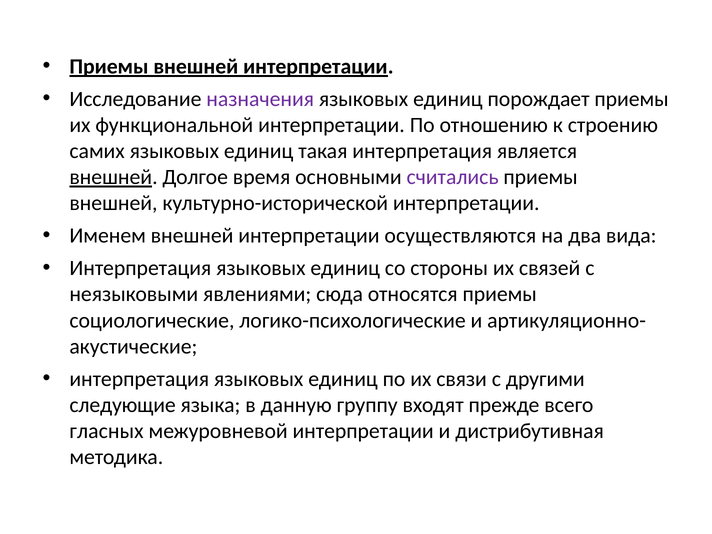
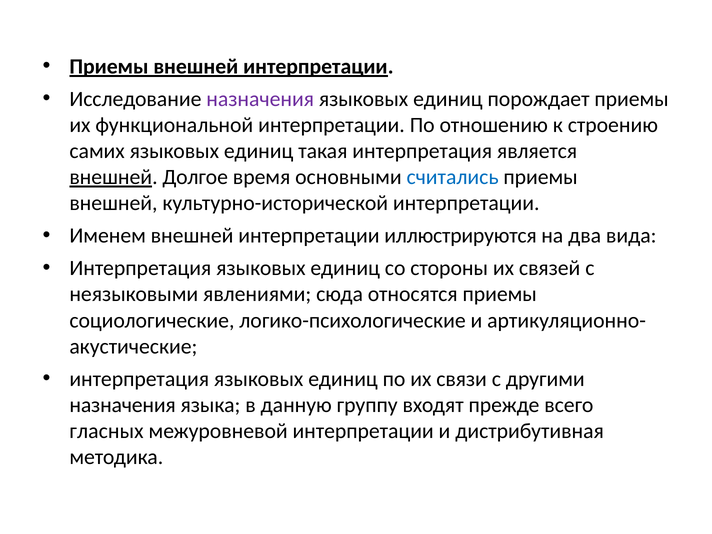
считались colour: purple -> blue
осуществляются: осуществляются -> иллюстрируются
следующие at (123, 405): следующие -> назначения
